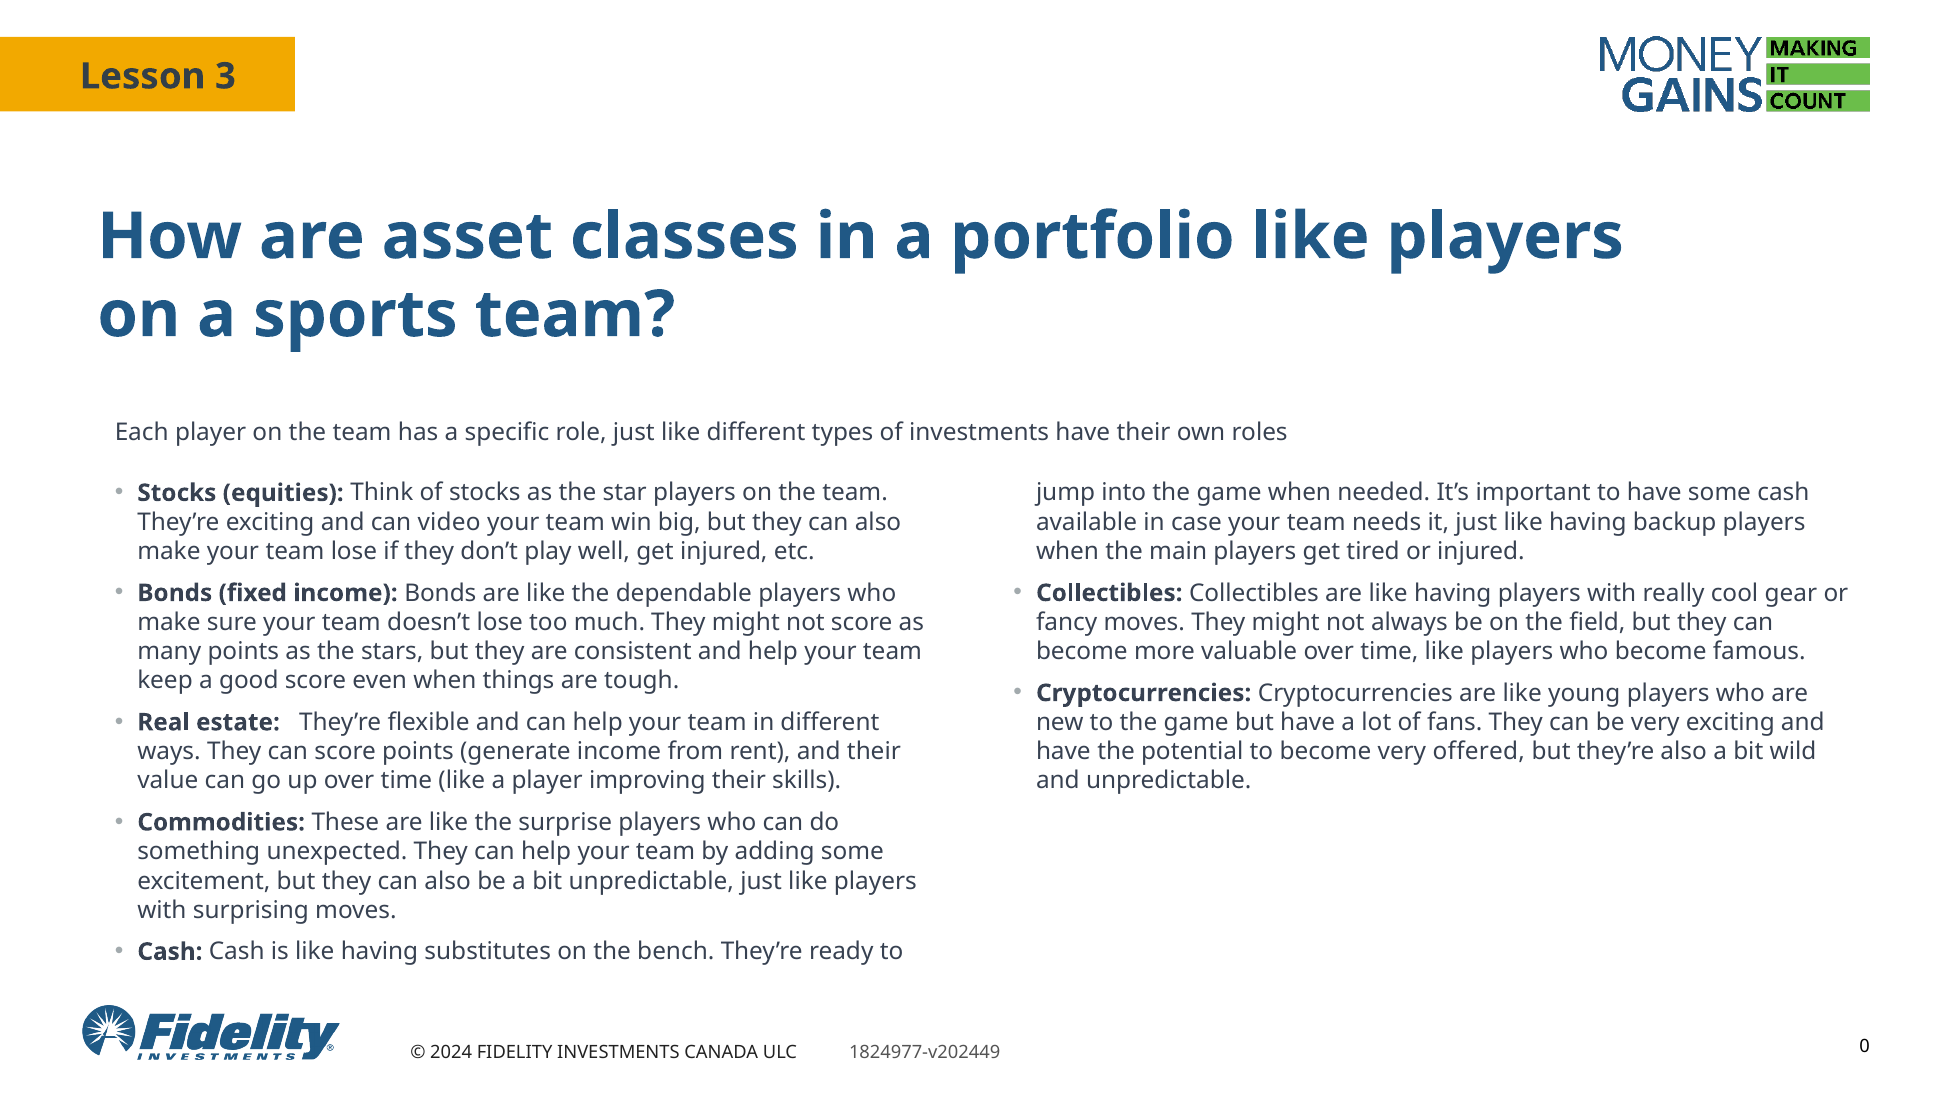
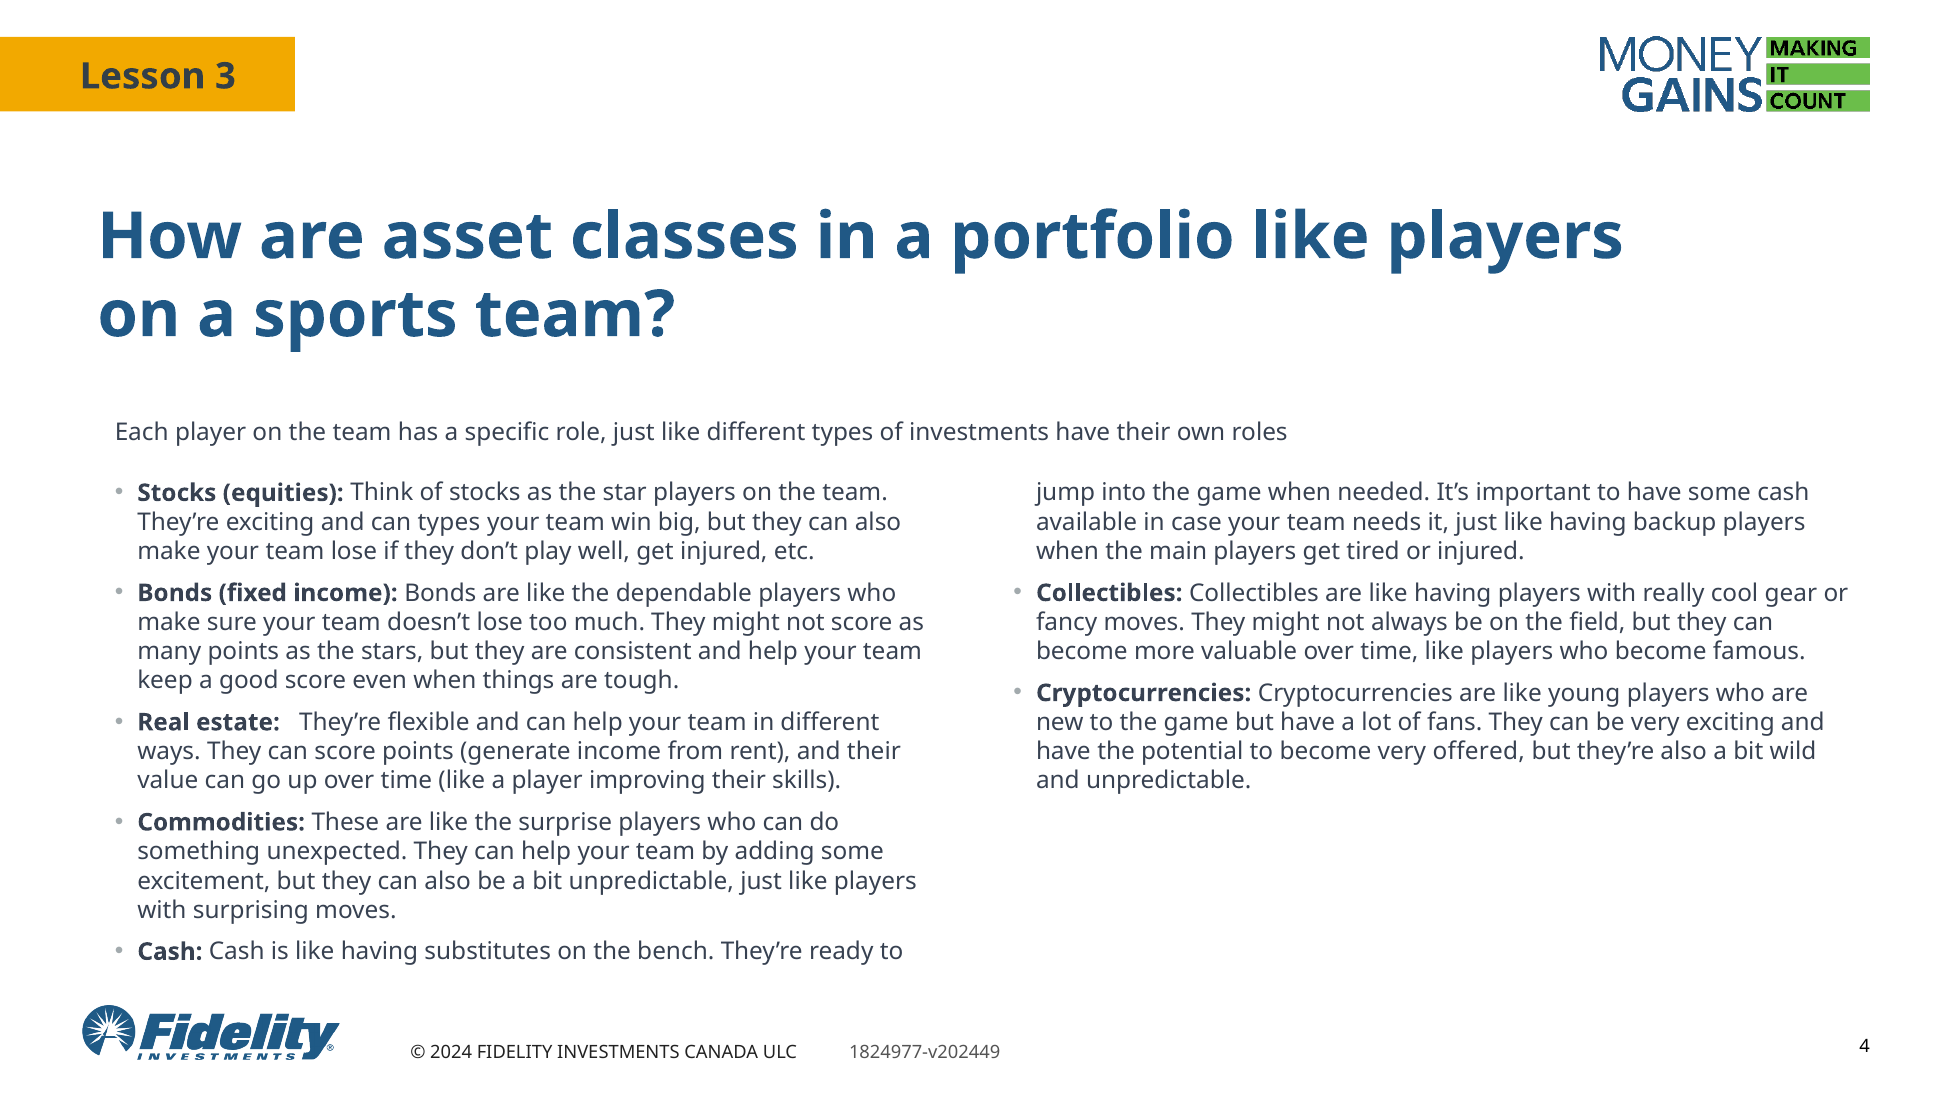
can video: video -> types
0: 0 -> 4
